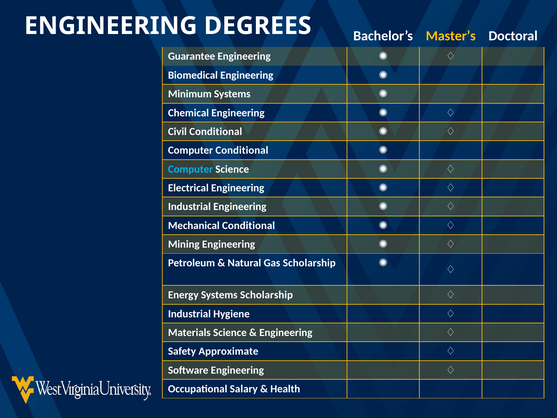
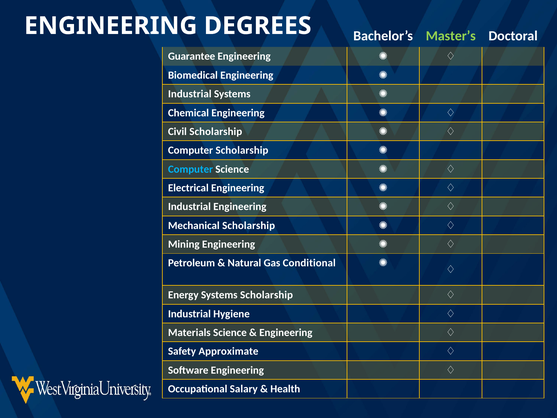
Master’s colour: yellow -> light green
Minimum at (190, 94): Minimum -> Industrial
Civil Conditional: Conditional -> Scholarship
Computer Conditional: Conditional -> Scholarship
Mechanical Conditional: Conditional -> Scholarship
Gas Scholarship: Scholarship -> Conditional
